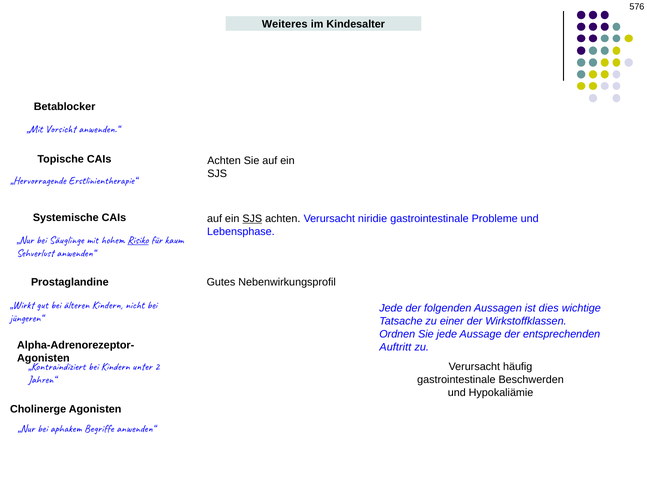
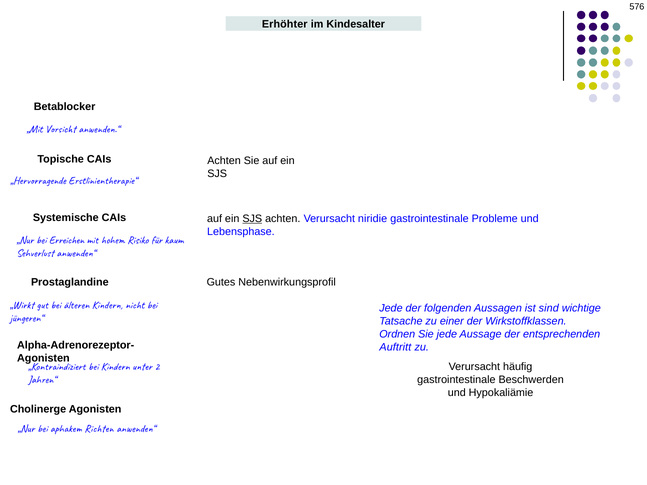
Weiteres: Weiteres -> Erhöhter
Säuglinge: Säuglinge -> Erreichen
Risiko underline: present -> none
dies: dies -> sind
Begriffe: Begriffe -> Richten
